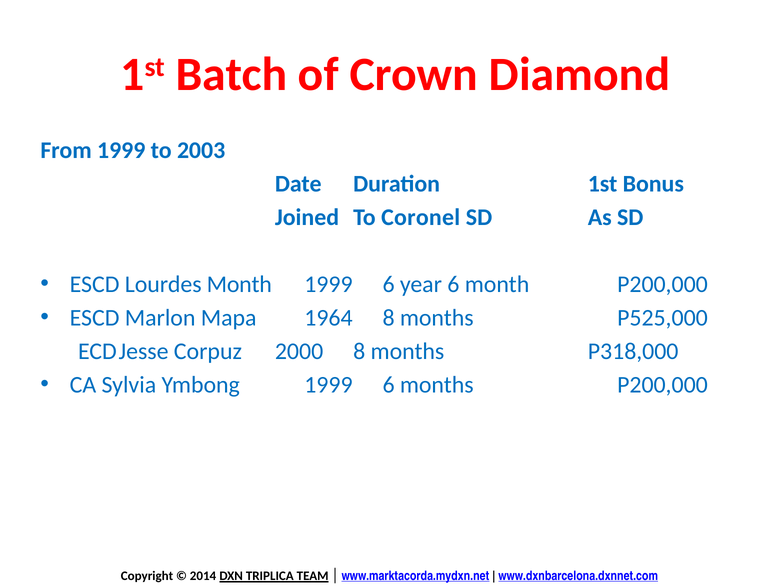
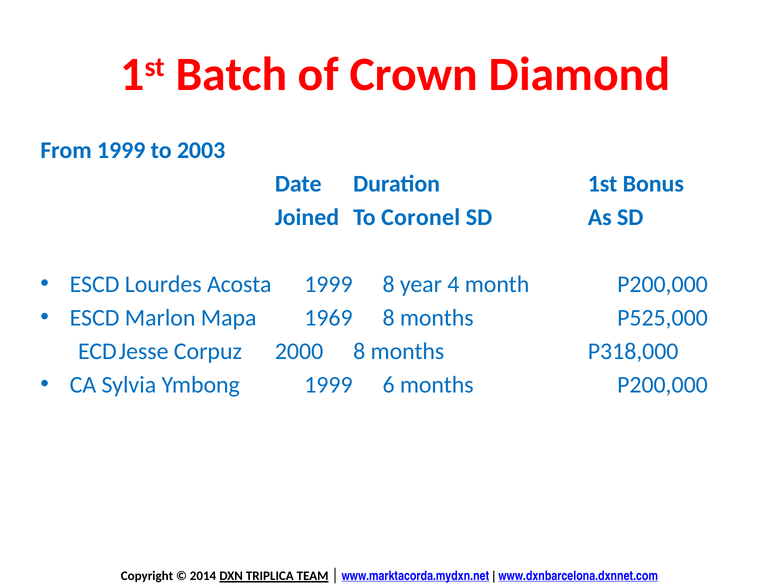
Lourdes Month: Month -> Acosta
6 at (389, 284): 6 -> 8
year 6: 6 -> 4
1964: 1964 -> 1969
